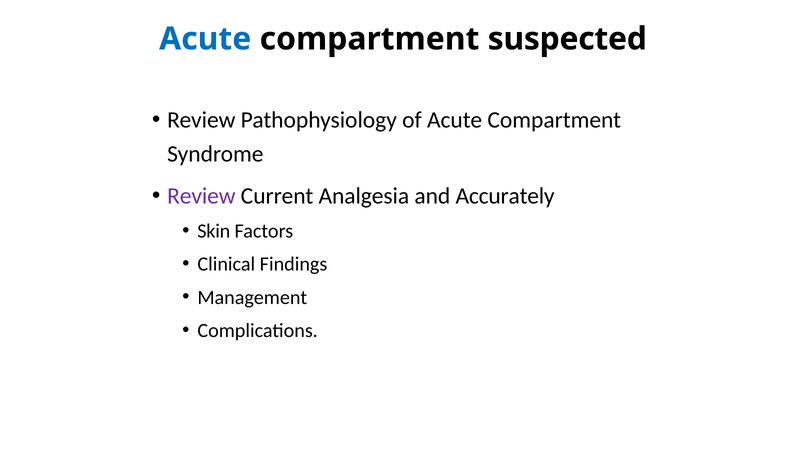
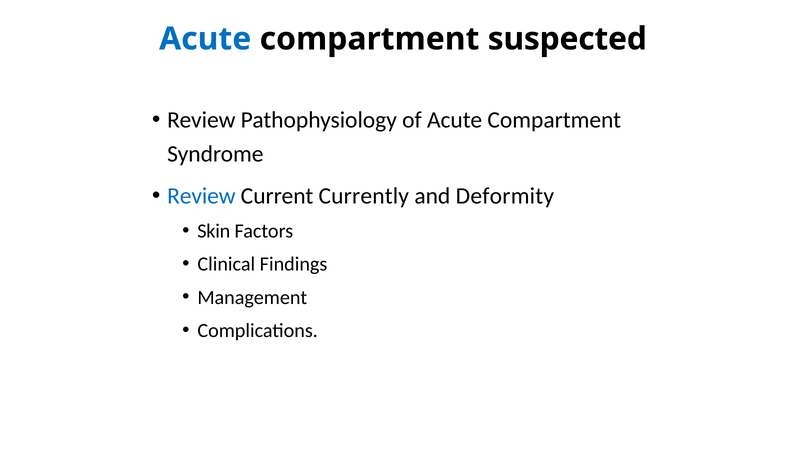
Review at (201, 196) colour: purple -> blue
Analgesia: Analgesia -> Currently
Accurately: Accurately -> Deformity
